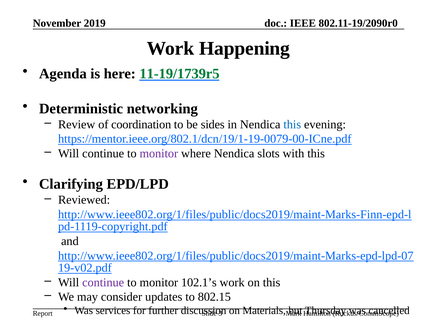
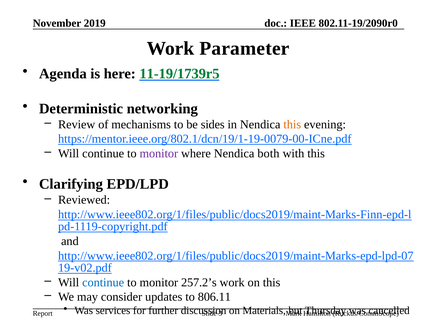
Happening: Happening -> Parameter
coordination: coordination -> mechanisms
this at (292, 125) colour: blue -> orange
slots: slots -> both
continue at (103, 283) colour: purple -> blue
102.1’s: 102.1’s -> 257.2’s
802.15: 802.15 -> 806.11
